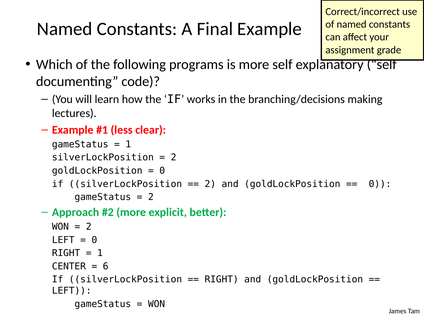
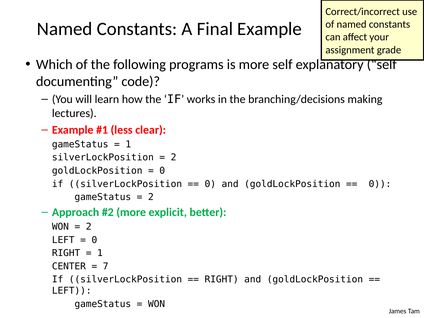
2 at (210, 184): 2 -> 0
6: 6 -> 7
